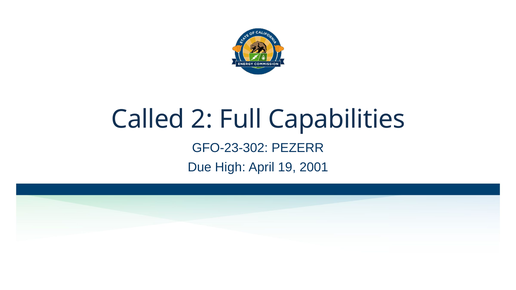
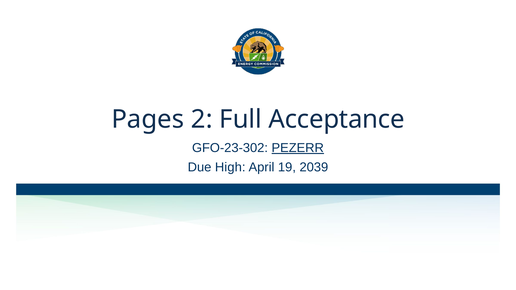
Called: Called -> Pages
Capabilities: Capabilities -> Acceptance
PEZERR underline: none -> present
2001: 2001 -> 2039
